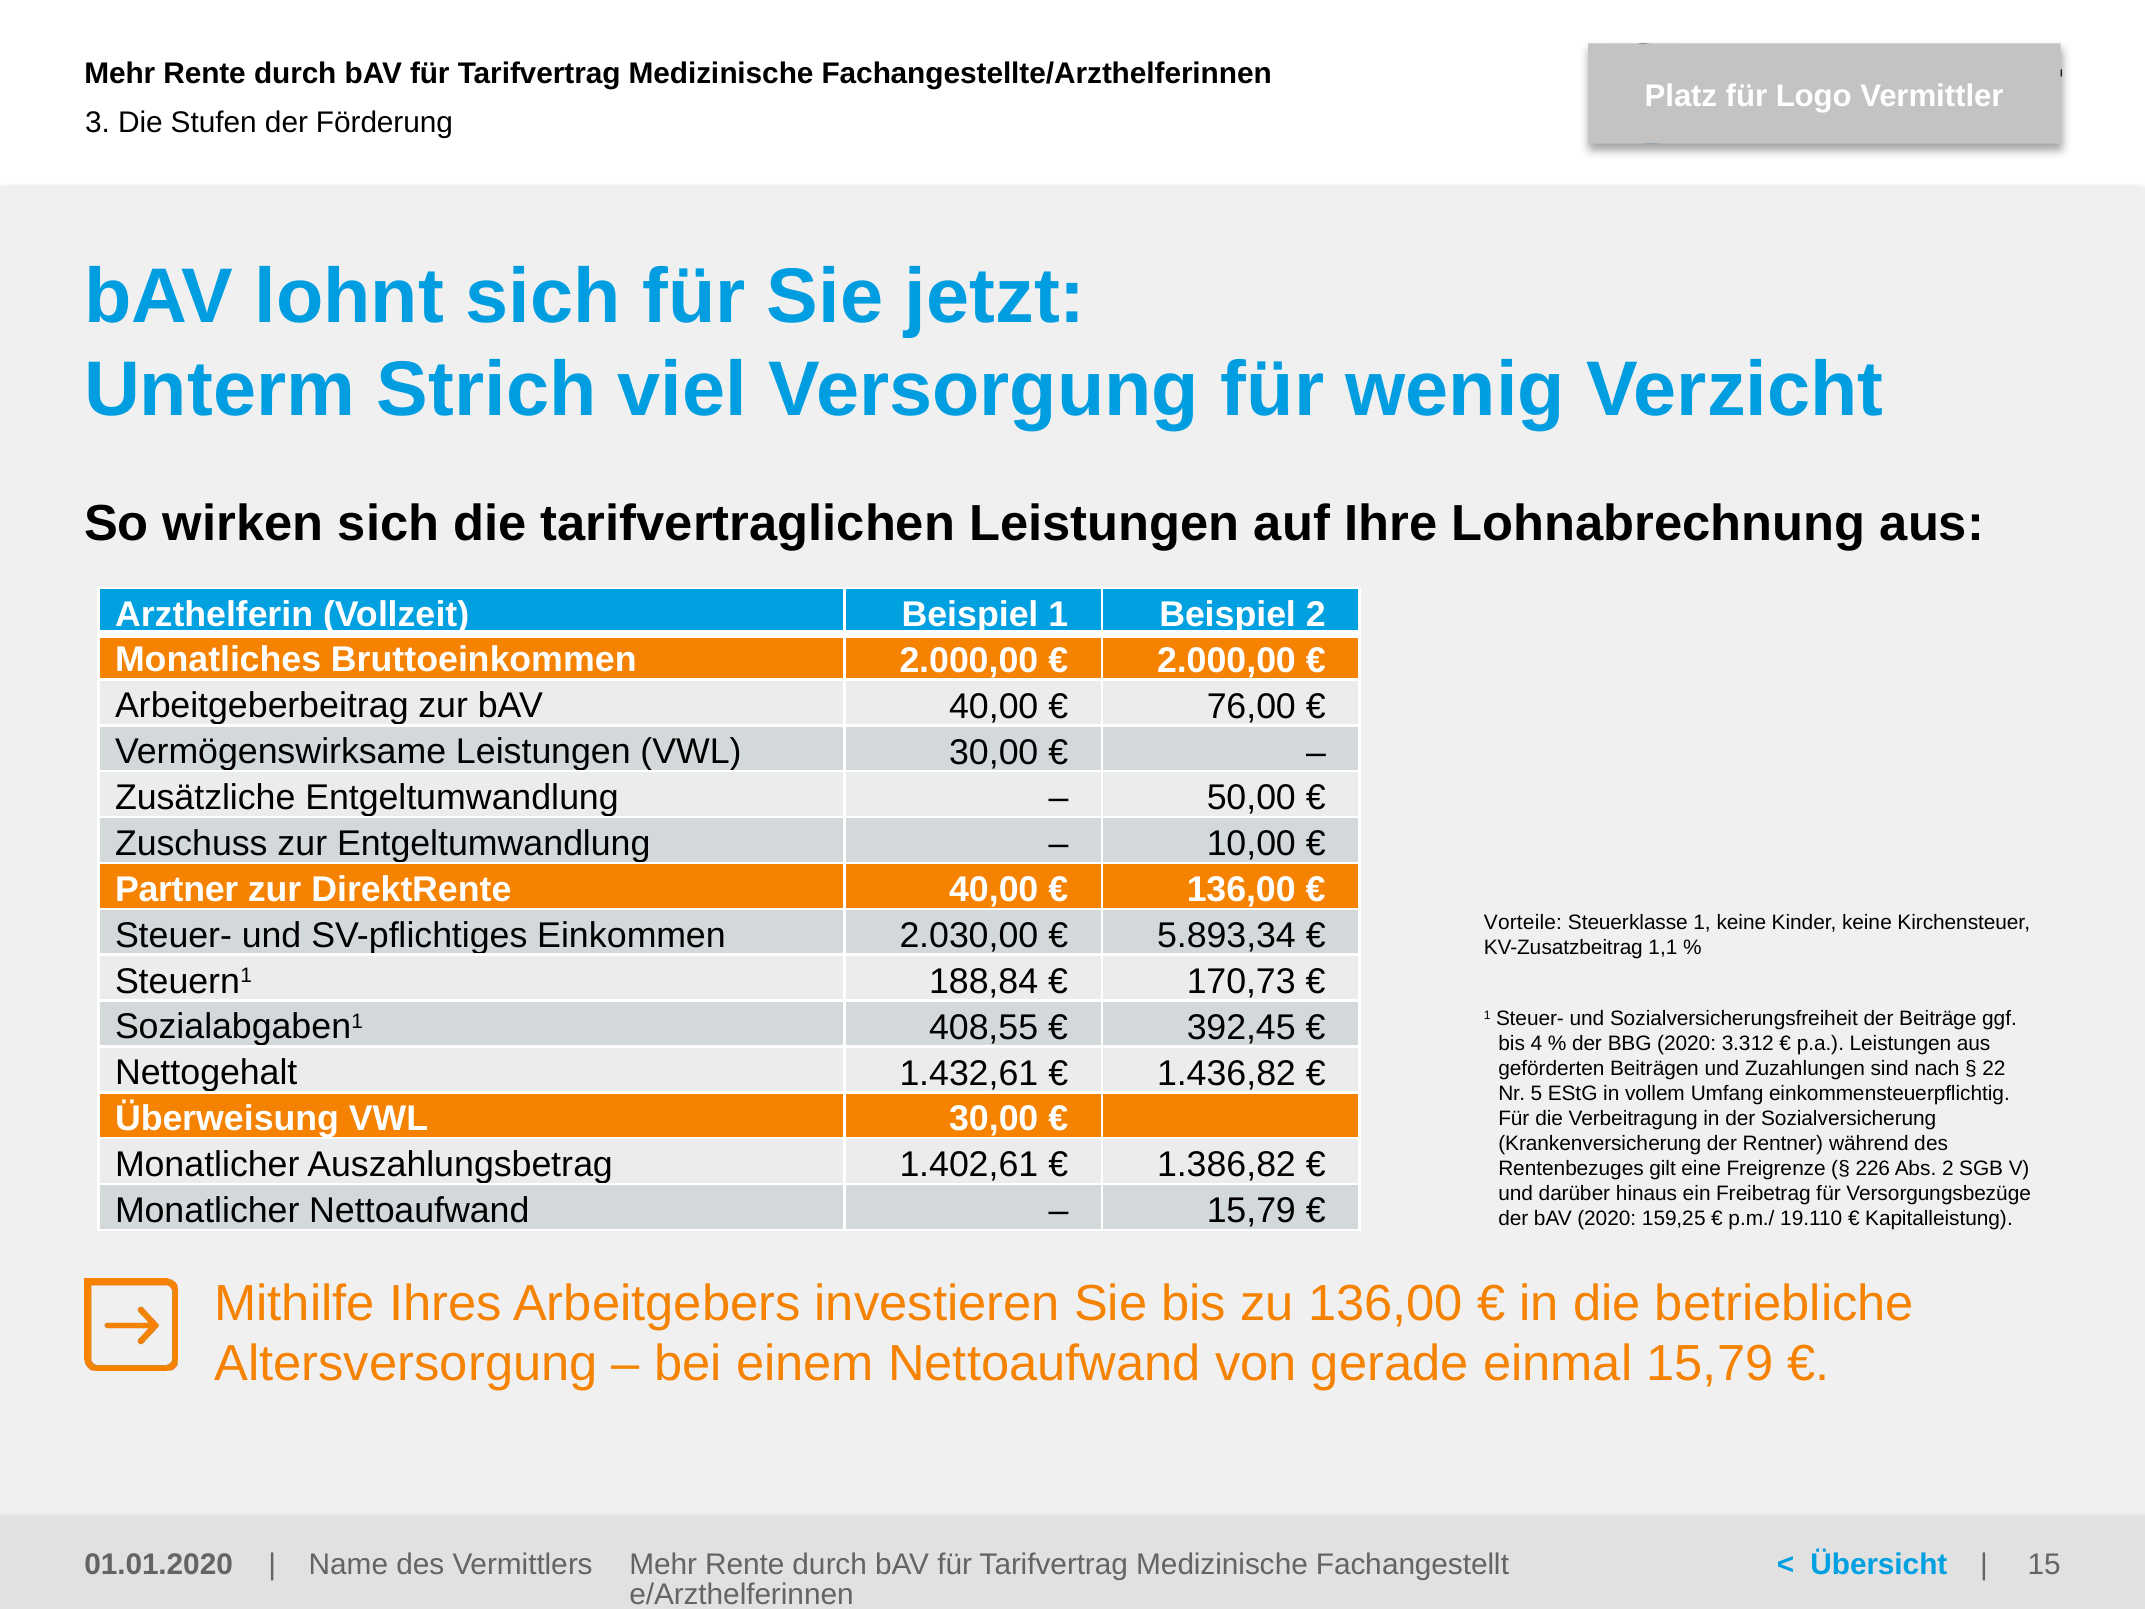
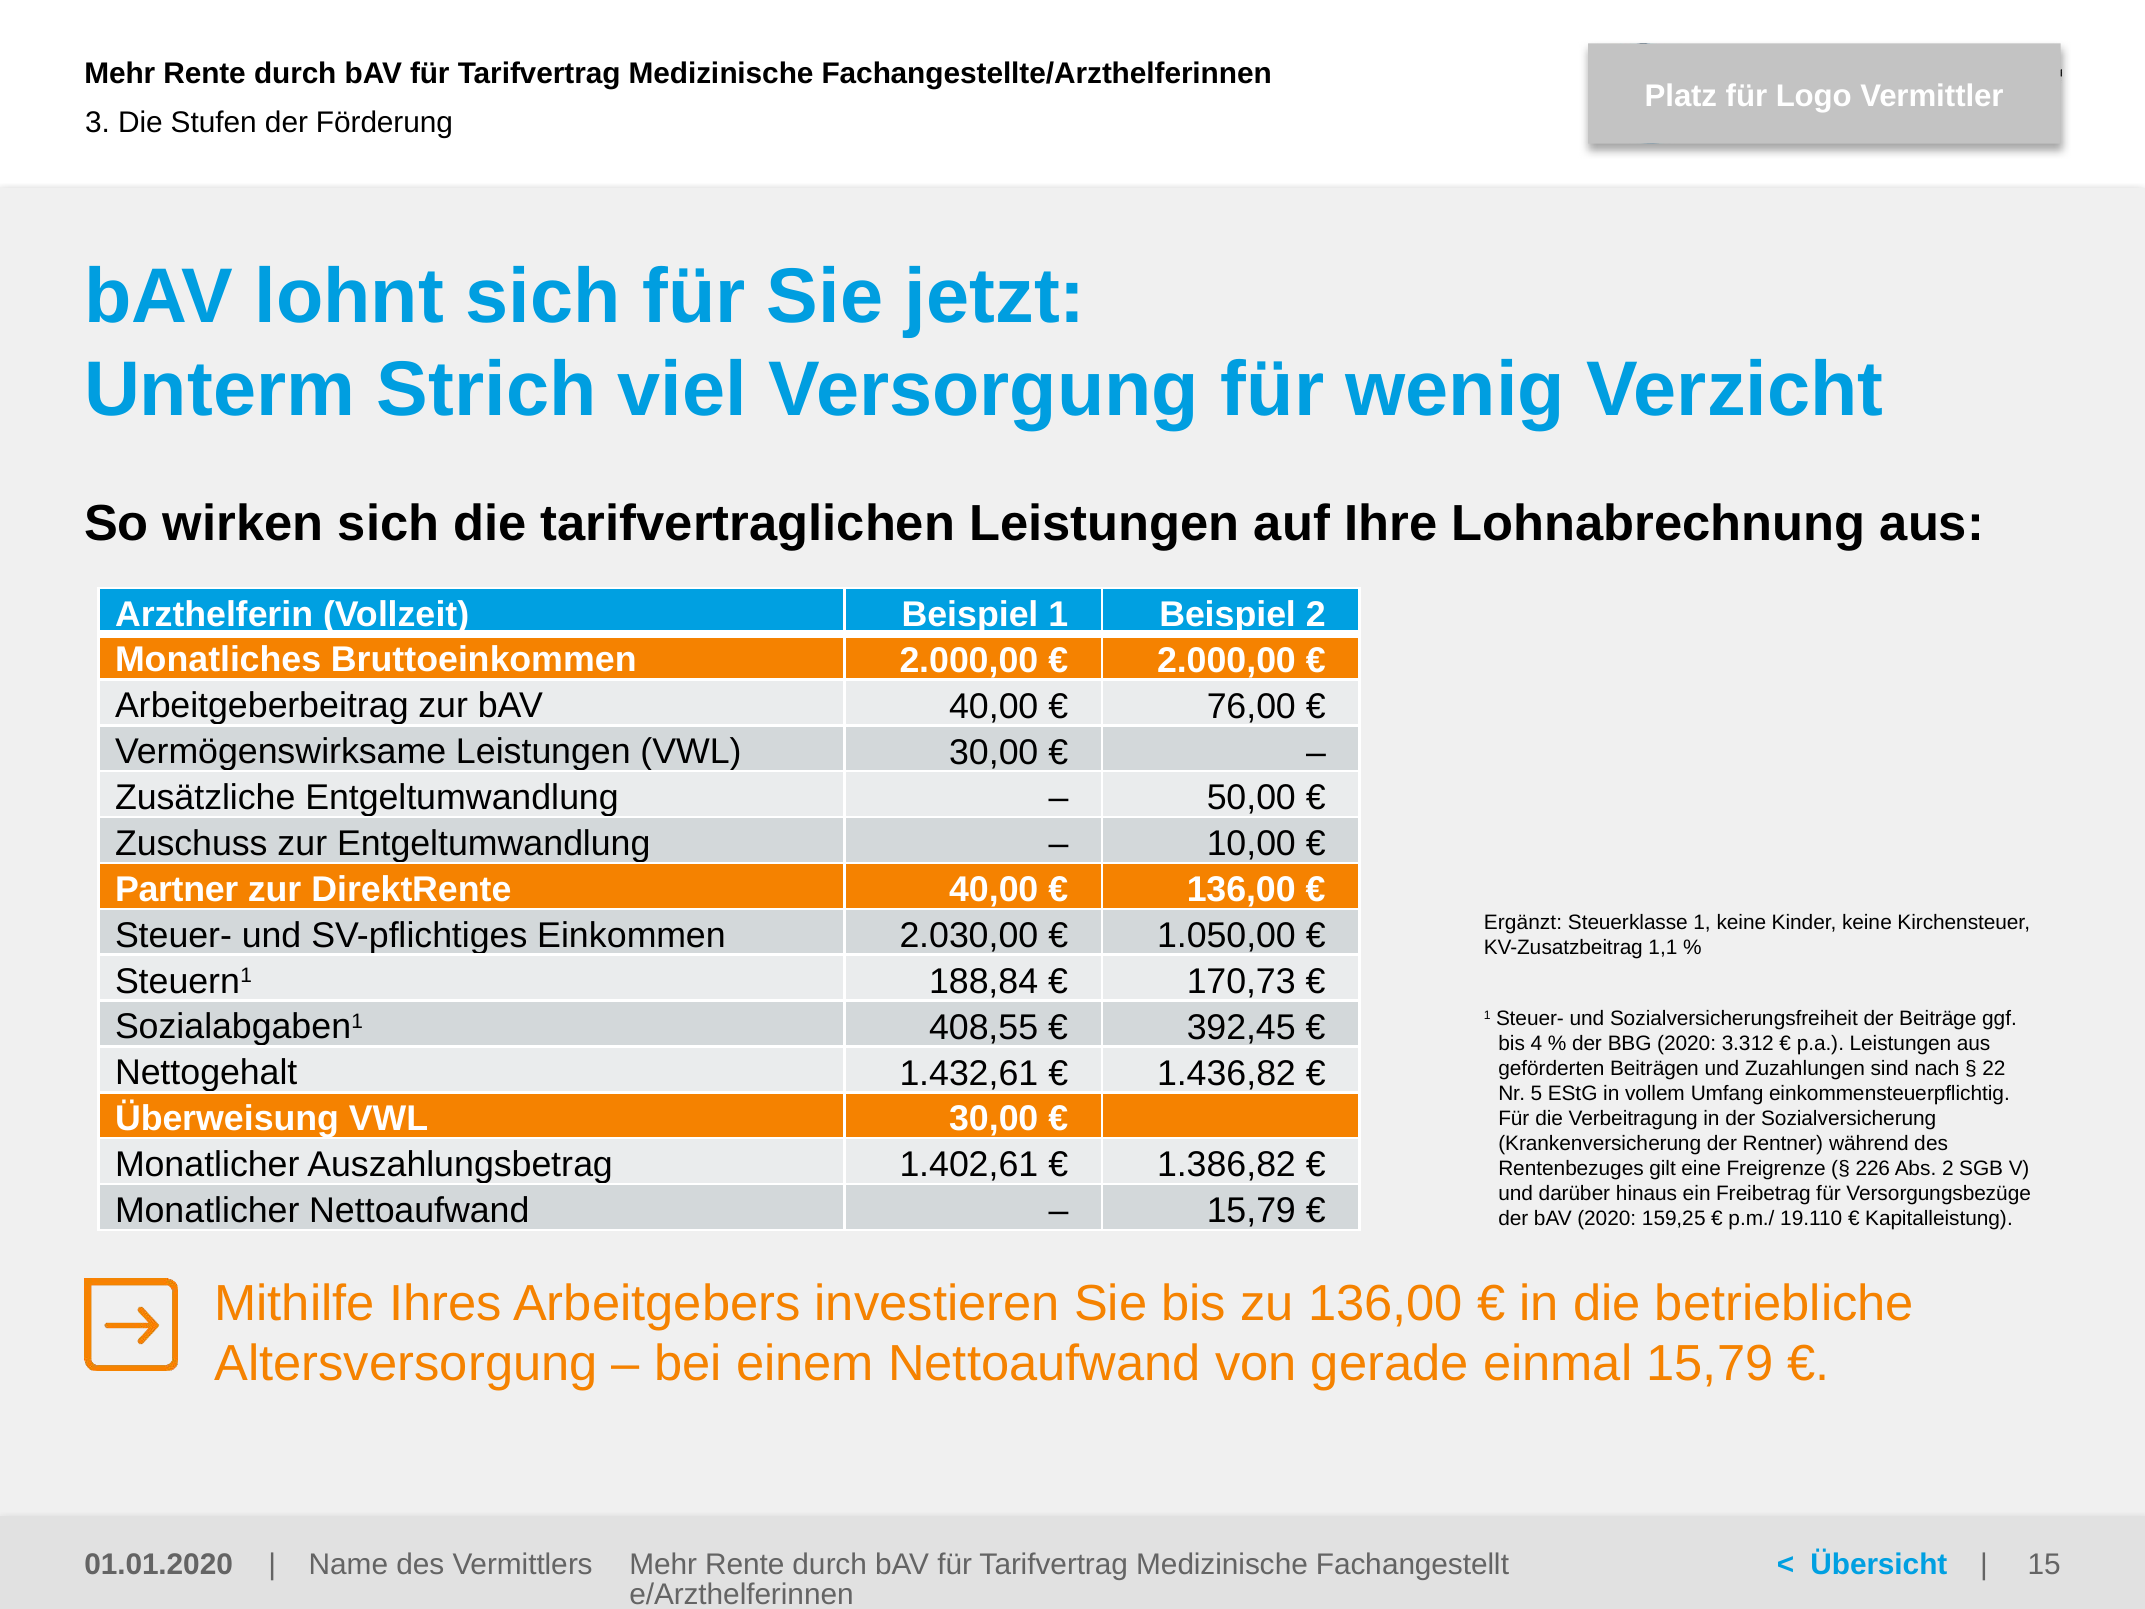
Vorteile: Vorteile -> Ergänzt
5.893,34: 5.893,34 -> 1.050,00
